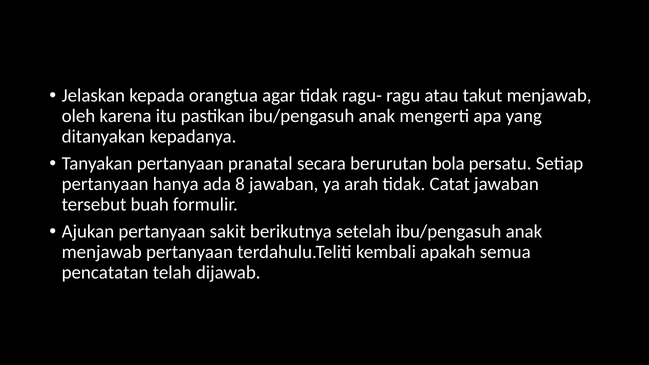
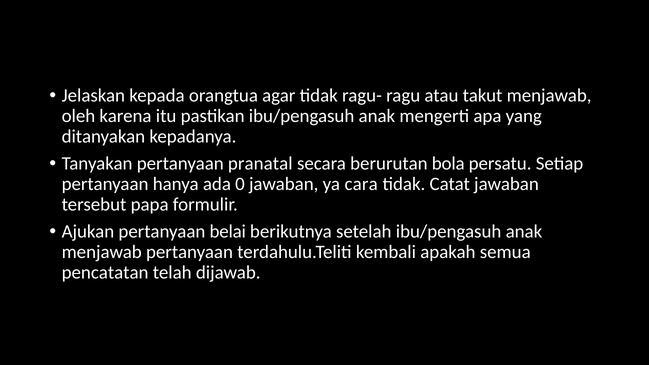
8: 8 -> 0
arah: arah -> cara
buah: buah -> papa
sakit: sakit -> belai
